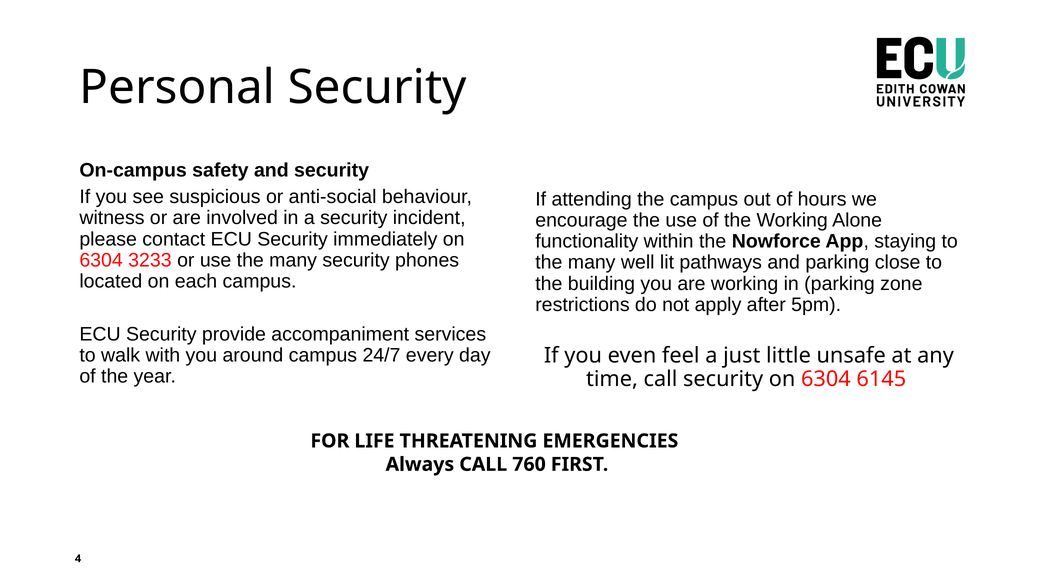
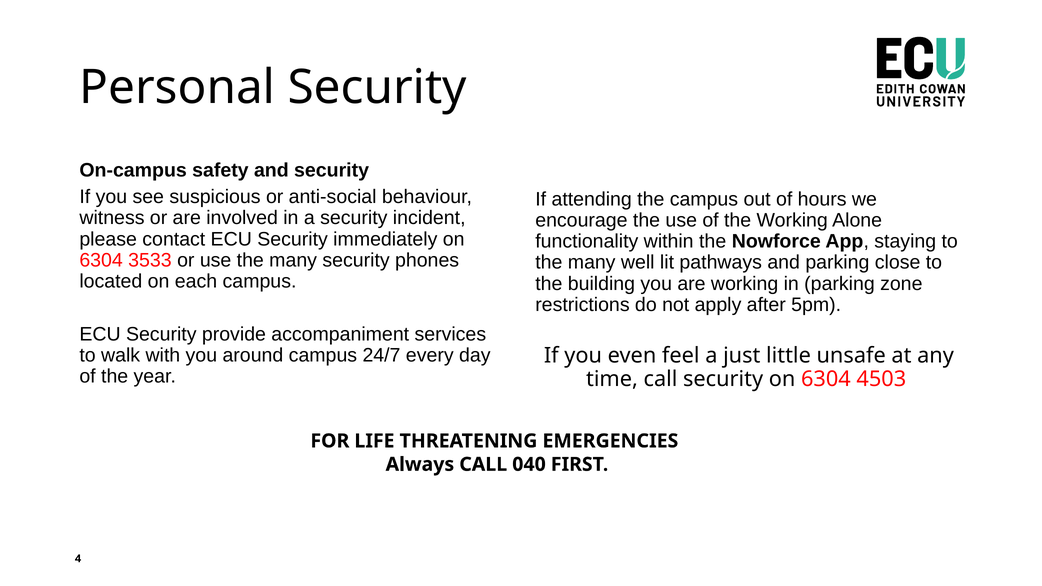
3233: 3233 -> 3533
6145: 6145 -> 4503
760: 760 -> 040
